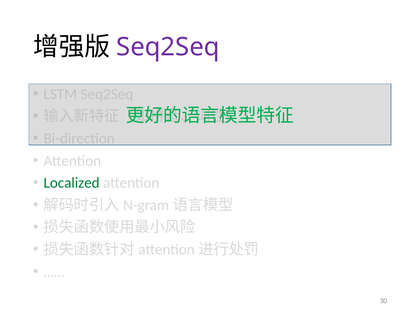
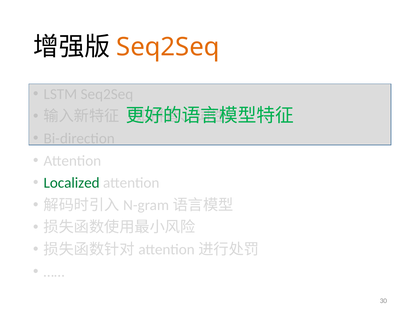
Seq2Seq at (168, 47) colour: purple -> orange
